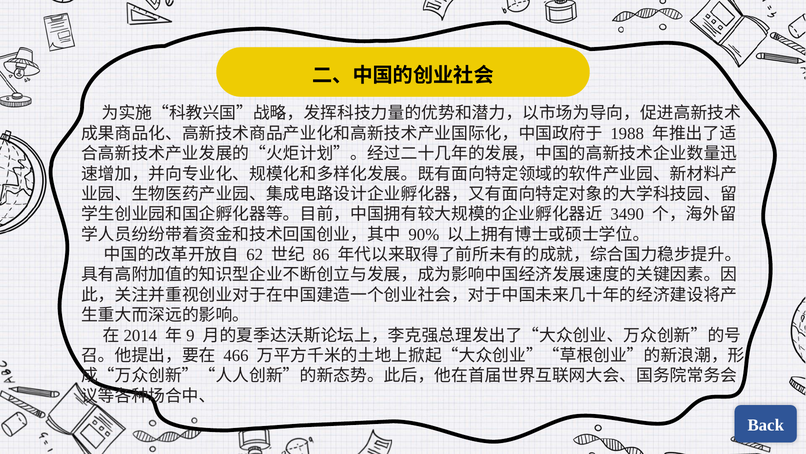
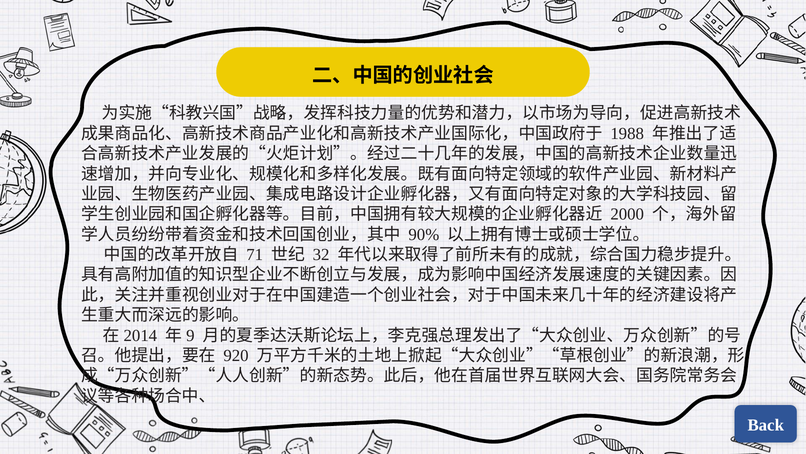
3490: 3490 -> 2000
62: 62 -> 71
86: 86 -> 32
466: 466 -> 920
